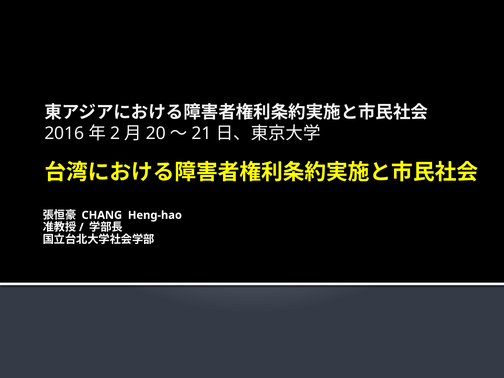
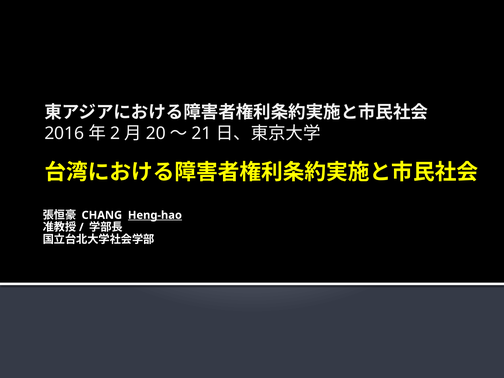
Heng-hao underline: none -> present
